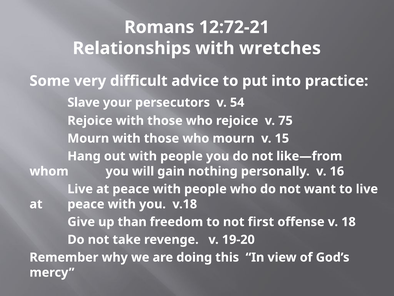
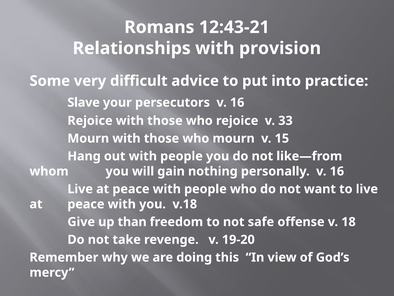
12:72-21: 12:72-21 -> 12:43-21
wretches: wretches -> provision
persecutors v 54: 54 -> 16
75: 75 -> 33
first: first -> safe
